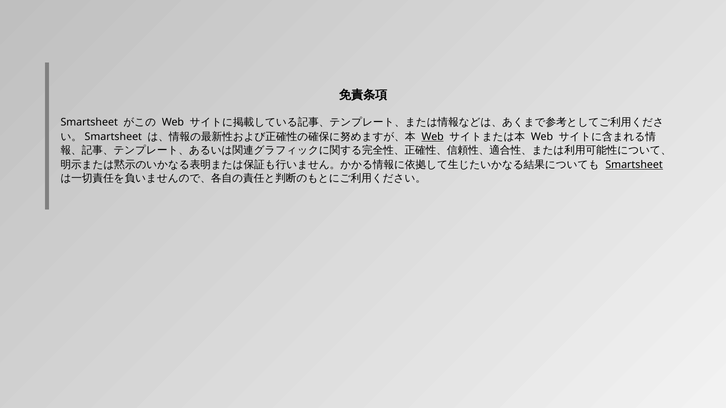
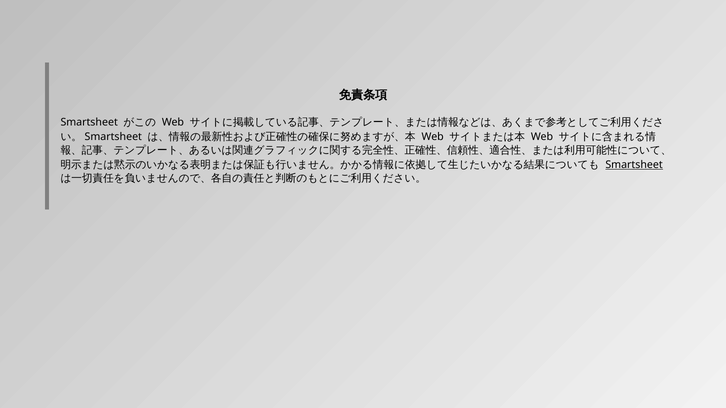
Web at (433, 137) underline: present -> none
